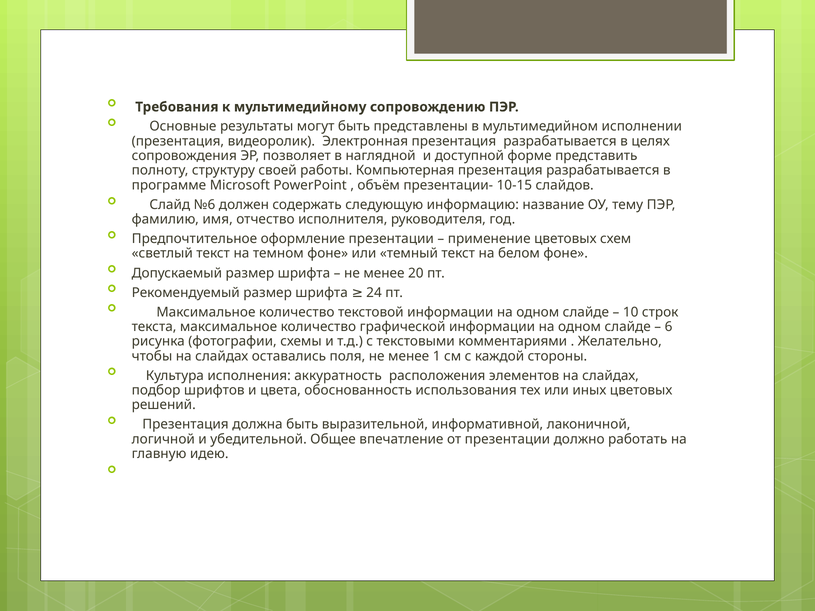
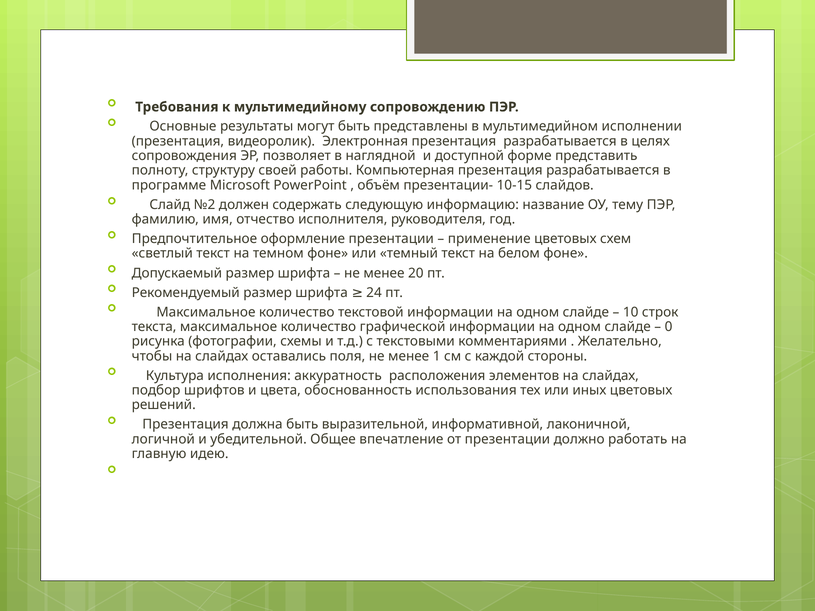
№6: №6 -> №2
6: 6 -> 0
